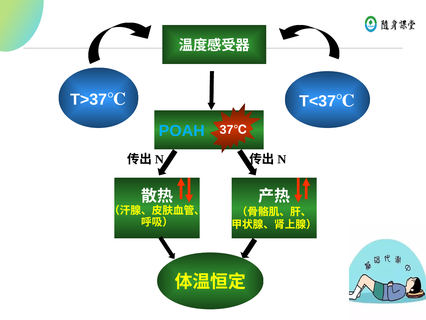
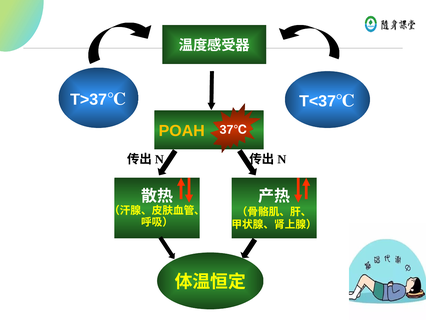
POAH colour: light blue -> yellow
